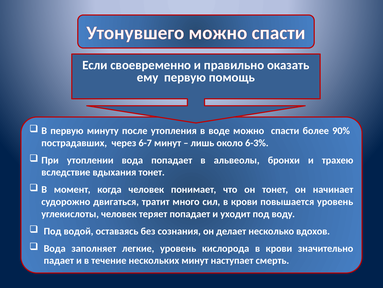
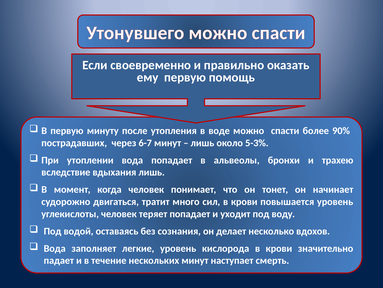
6-3%: 6-3% -> 5-3%
вдыхания тонет: тонет -> лишь
